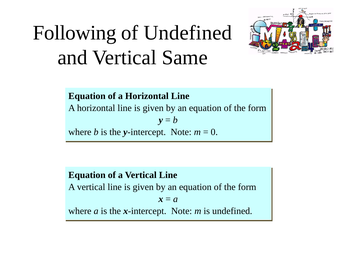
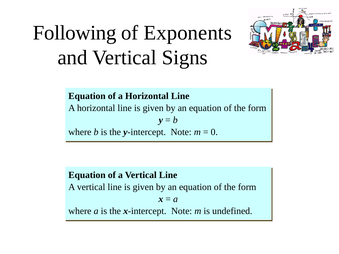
of Undefined: Undefined -> Exponents
Same: Same -> Signs
